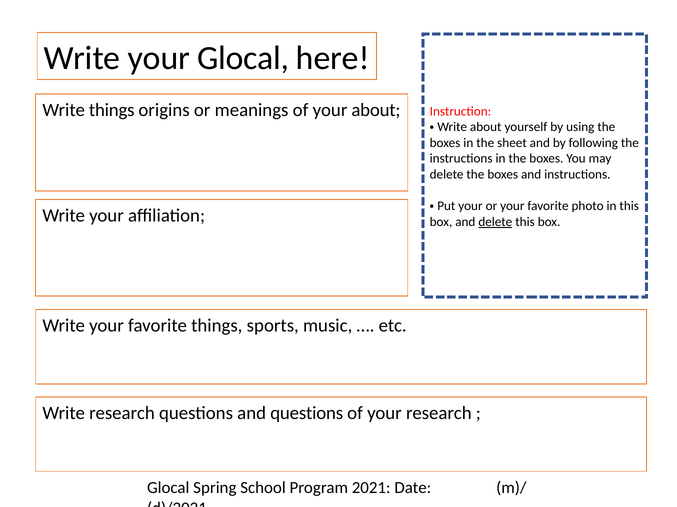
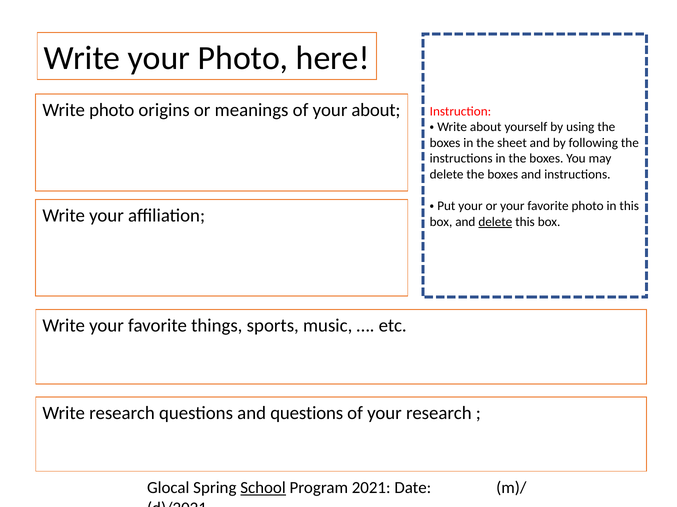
your Glocal: Glocal -> Photo
Write things: things -> photo
School underline: none -> present
